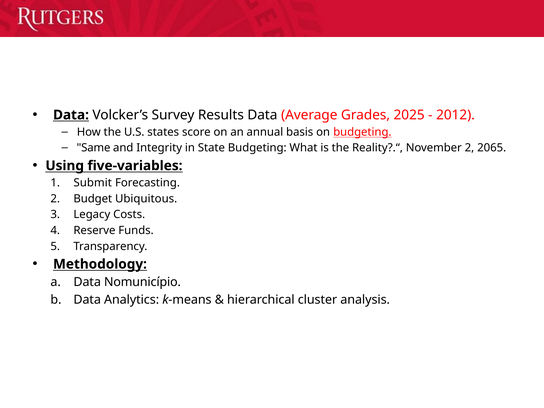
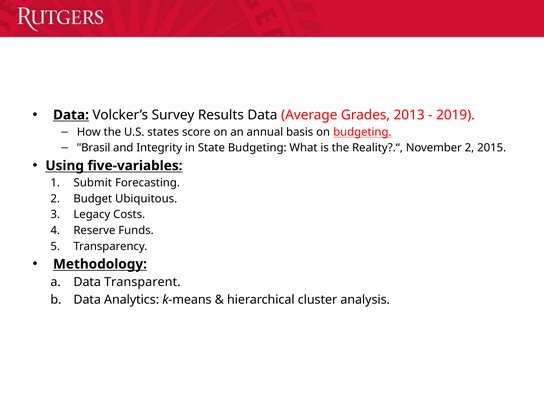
2025: 2025 -> 2013
2012: 2012 -> 2019
Same: Same -> Brasil
2065: 2065 -> 2015
Nomunicípio: Nomunicípio -> Transparent
